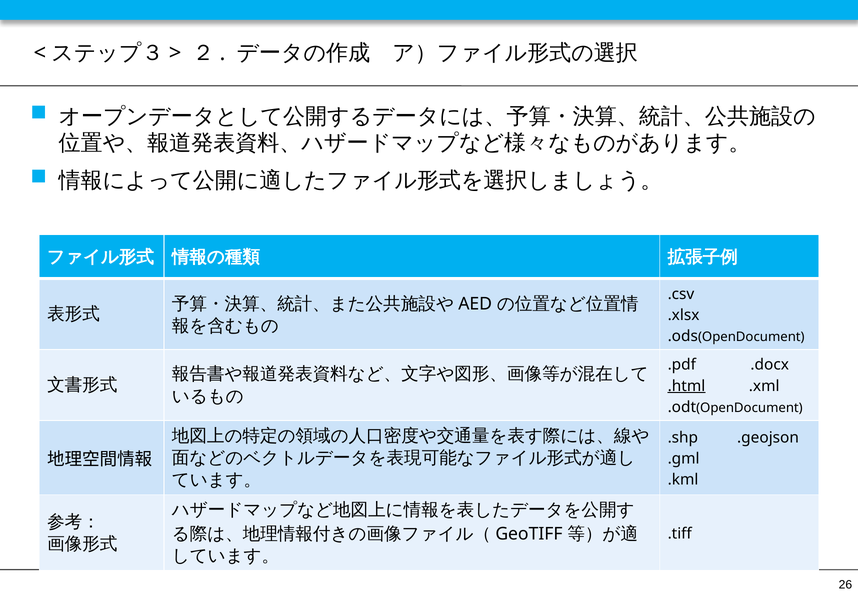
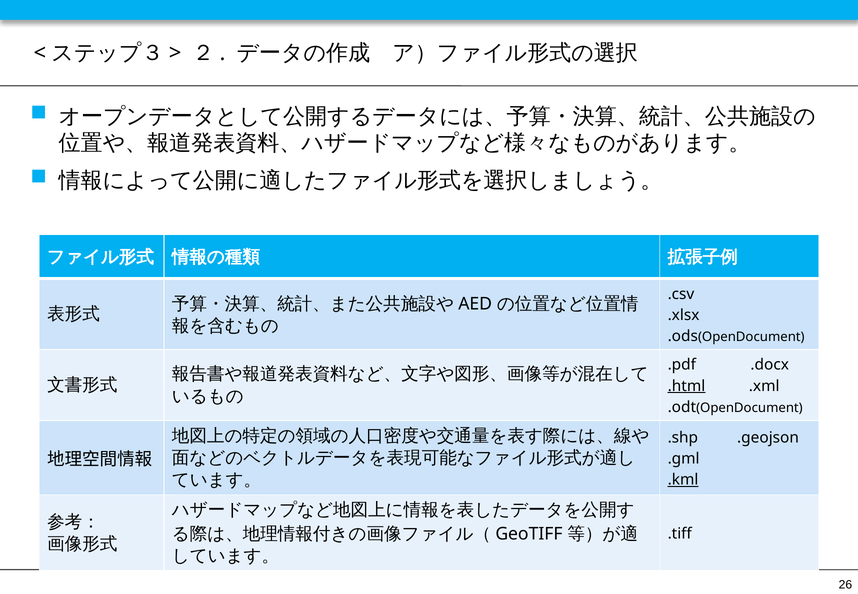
.kml underline: none -> present
